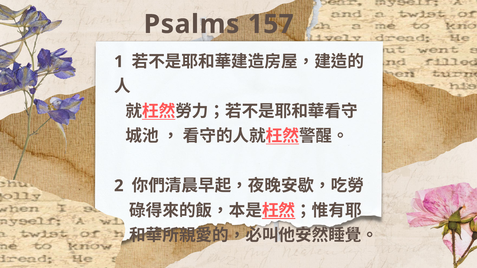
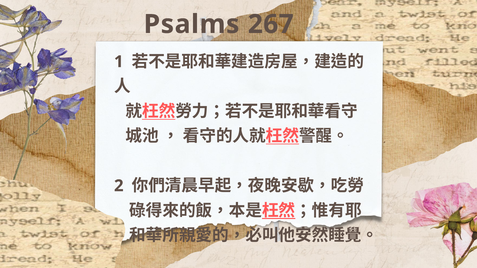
157: 157 -> 267
